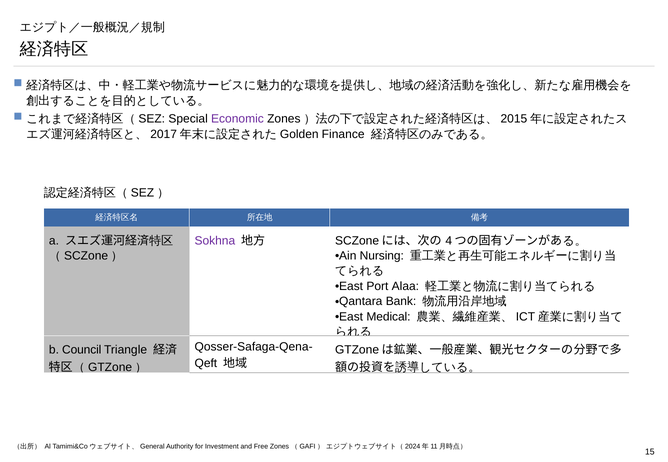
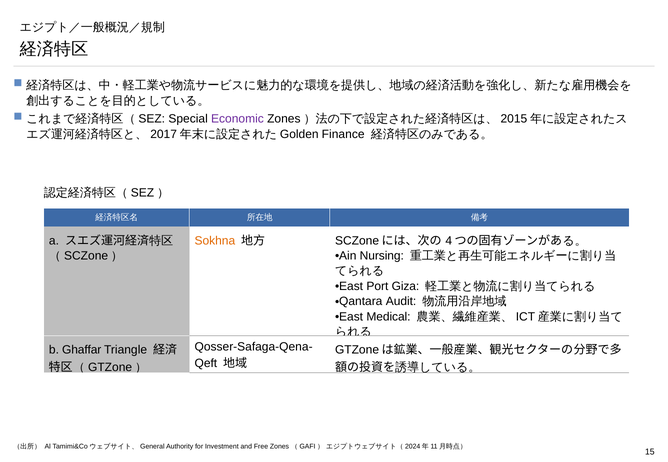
Sokhna colour: purple -> orange
Alaa: Alaa -> Giza
Bank: Bank -> Audit
Council: Council -> Ghaffar
